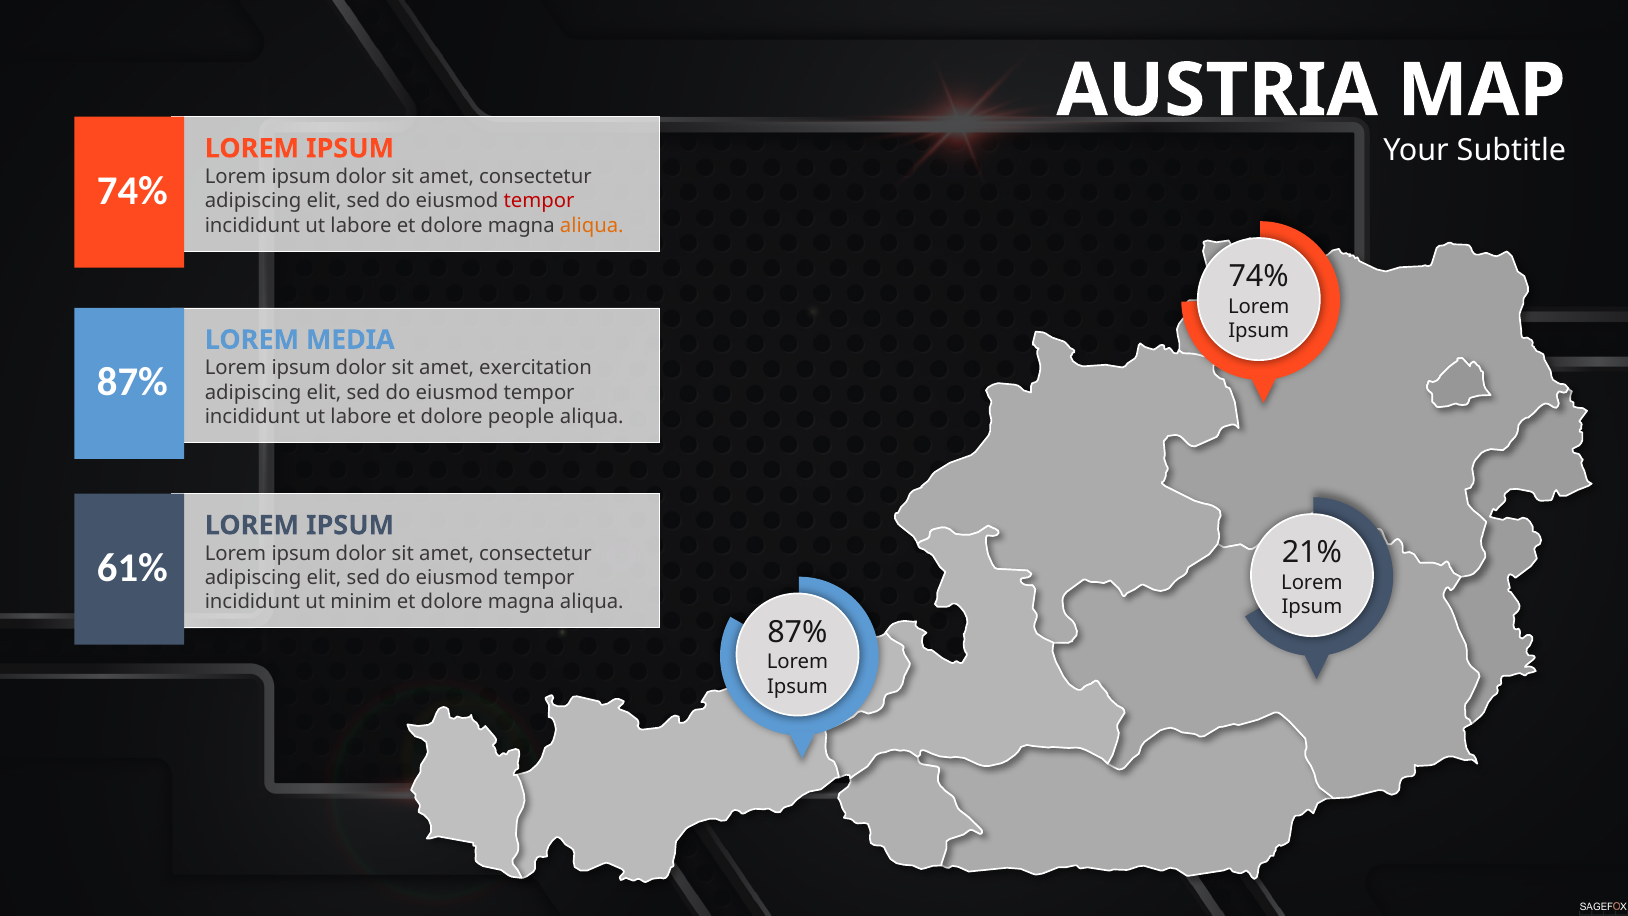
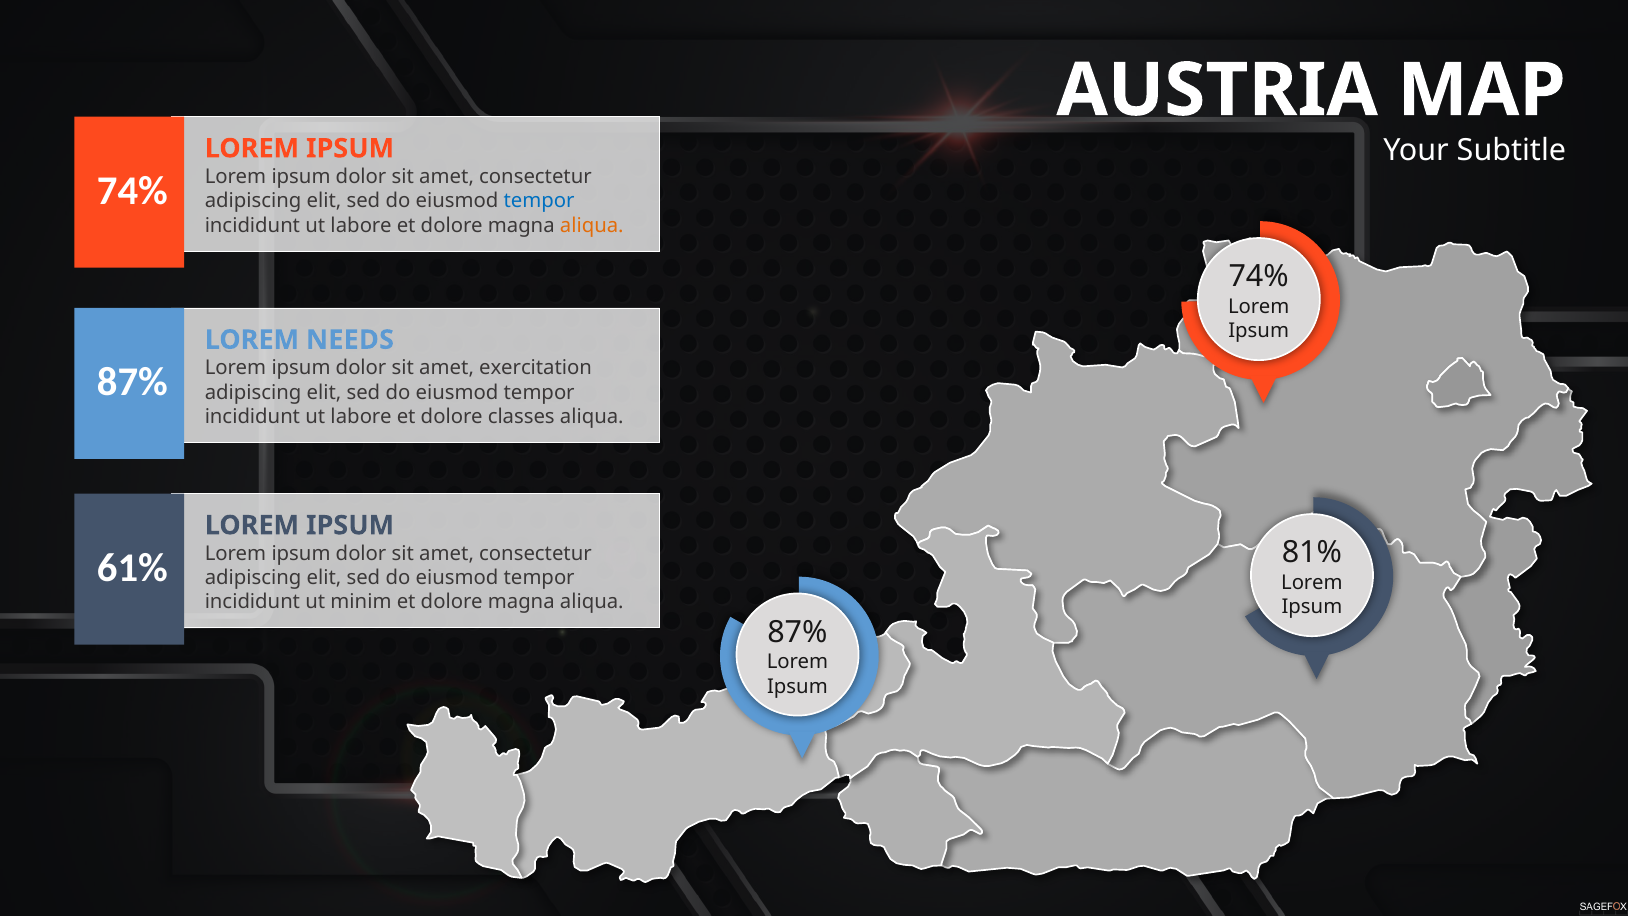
tempor at (539, 201) colour: red -> blue
MEDIA: MEDIA -> NEEDS
people: people -> classes
21%: 21% -> 81%
